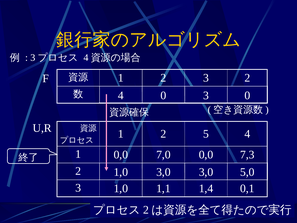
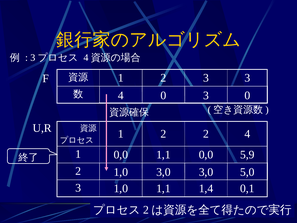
2 3 2: 2 -> 3
2 5: 5 -> 2
0,0 7,0: 7,0 -> 1,1
7,3: 7,3 -> 5,9
